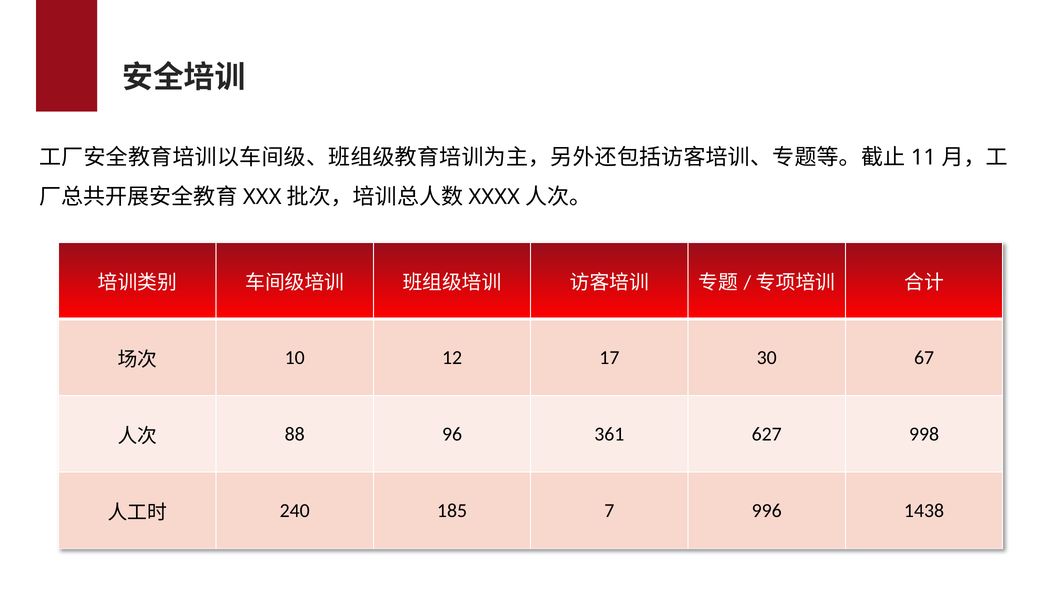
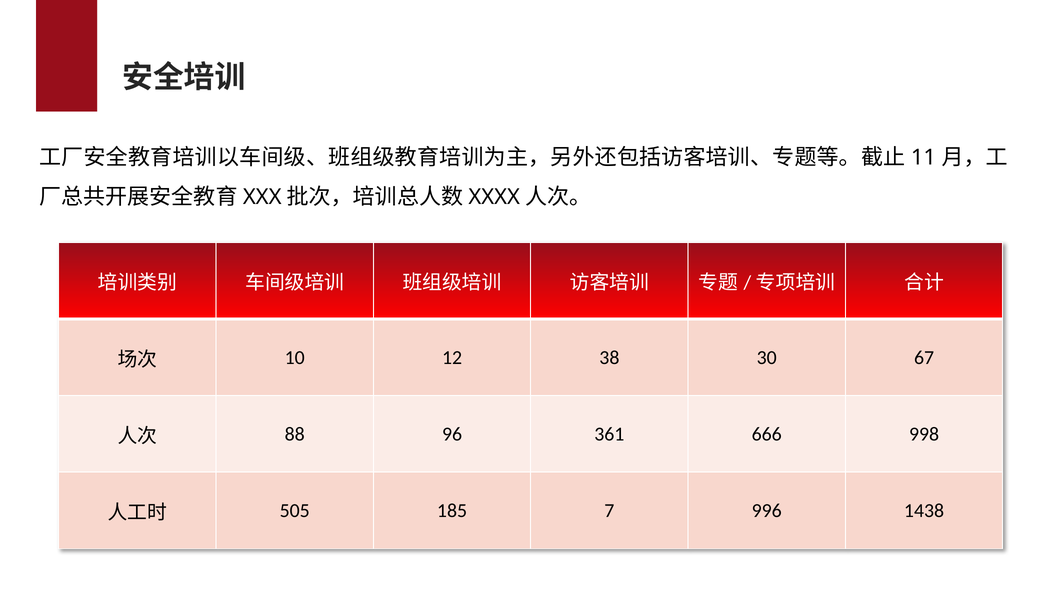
17: 17 -> 38
627: 627 -> 666
240: 240 -> 505
